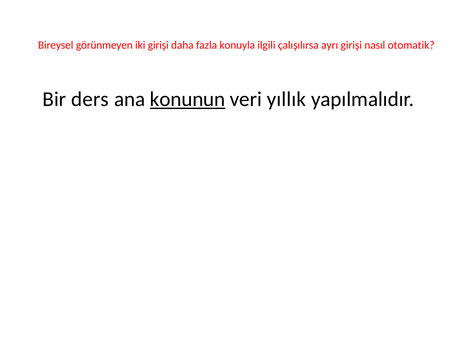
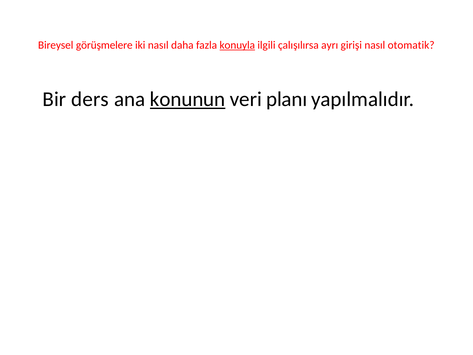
görünmeyen: görünmeyen -> görüşmelere
iki girişi: girişi -> nasıl
konuyla underline: none -> present
yıllık: yıllık -> planı
